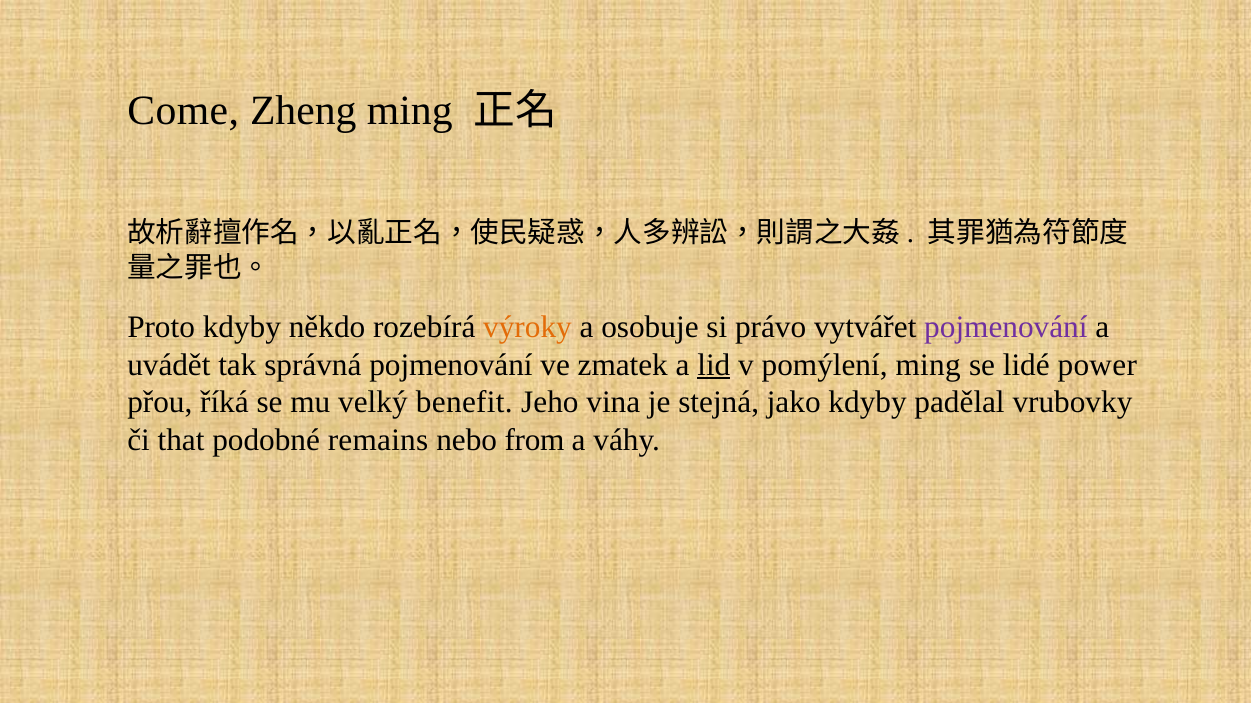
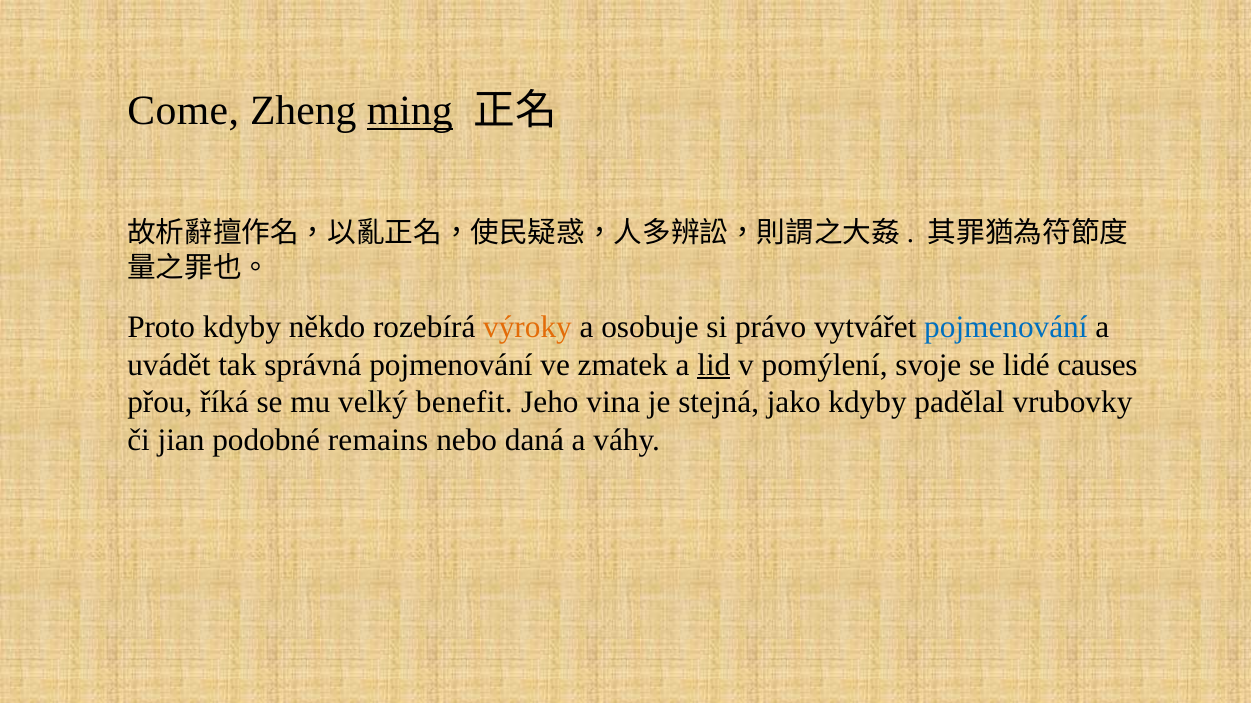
ming at (410, 111) underline: none -> present
pojmenování at (1006, 328) colour: purple -> blue
pomýlení ming: ming -> svoje
power: power -> causes
that: that -> jian
from: from -> daná
